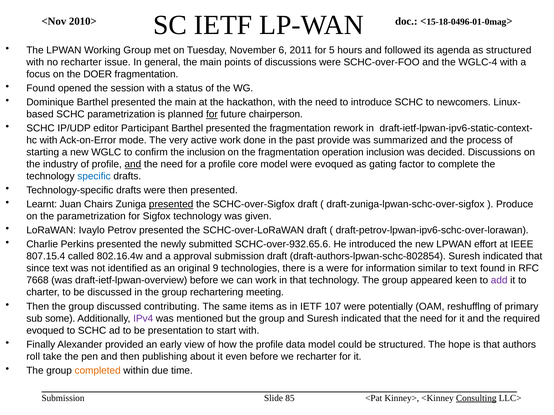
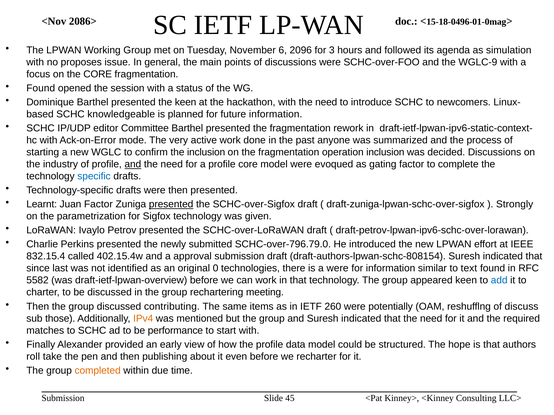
2010>: 2010> -> 2086>
2011: 2011 -> 2096
5: 5 -> 3
as structured: structured -> simulation
no recharter: recharter -> proposes
WGLC-4: WGLC-4 -> WGLC-9
the DOER: DOER -> CORE
presented the main: main -> keen
SCHC parametrization: parametrization -> knowledgeable
for at (212, 114) underline: present -> none
future chairperson: chairperson -> information
Participant: Participant -> Committee
provide: provide -> anyone
Juan Chairs: Chairs -> Factor
Produce: Produce -> Strongly
SCHC-over-932.65.6: SCHC-over-932.65.6 -> SCHC-over-796.79.0
807.15.4: 807.15.4 -> 832.15.4
802.16.4w: 802.16.4w -> 402.15.4w
draft-authors-lpwan-schc-802854: draft-authors-lpwan-schc-802854 -> draft-authors-lpwan-schc-808154
since text: text -> last
9: 9 -> 0
7668: 7668 -> 5582
add colour: purple -> blue
107: 107 -> 260
primary: primary -> discuss
some: some -> those
IPv4 colour: purple -> orange
evoqued at (45, 331): evoqued -> matches
presentation: presentation -> performance
85: 85 -> 45
Consulting underline: present -> none
